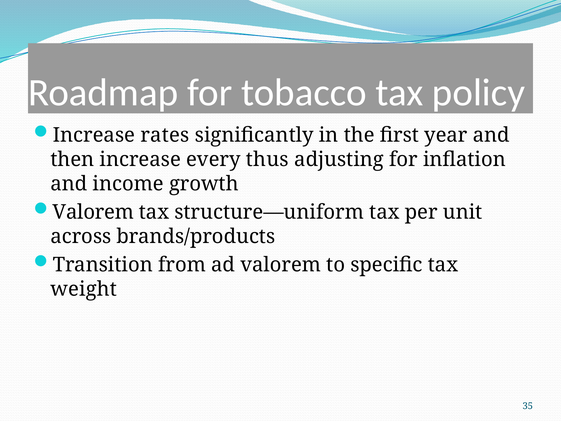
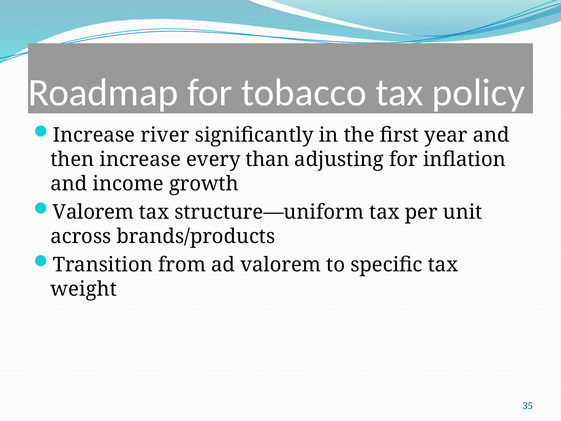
rates: rates -> river
thus: thus -> than
